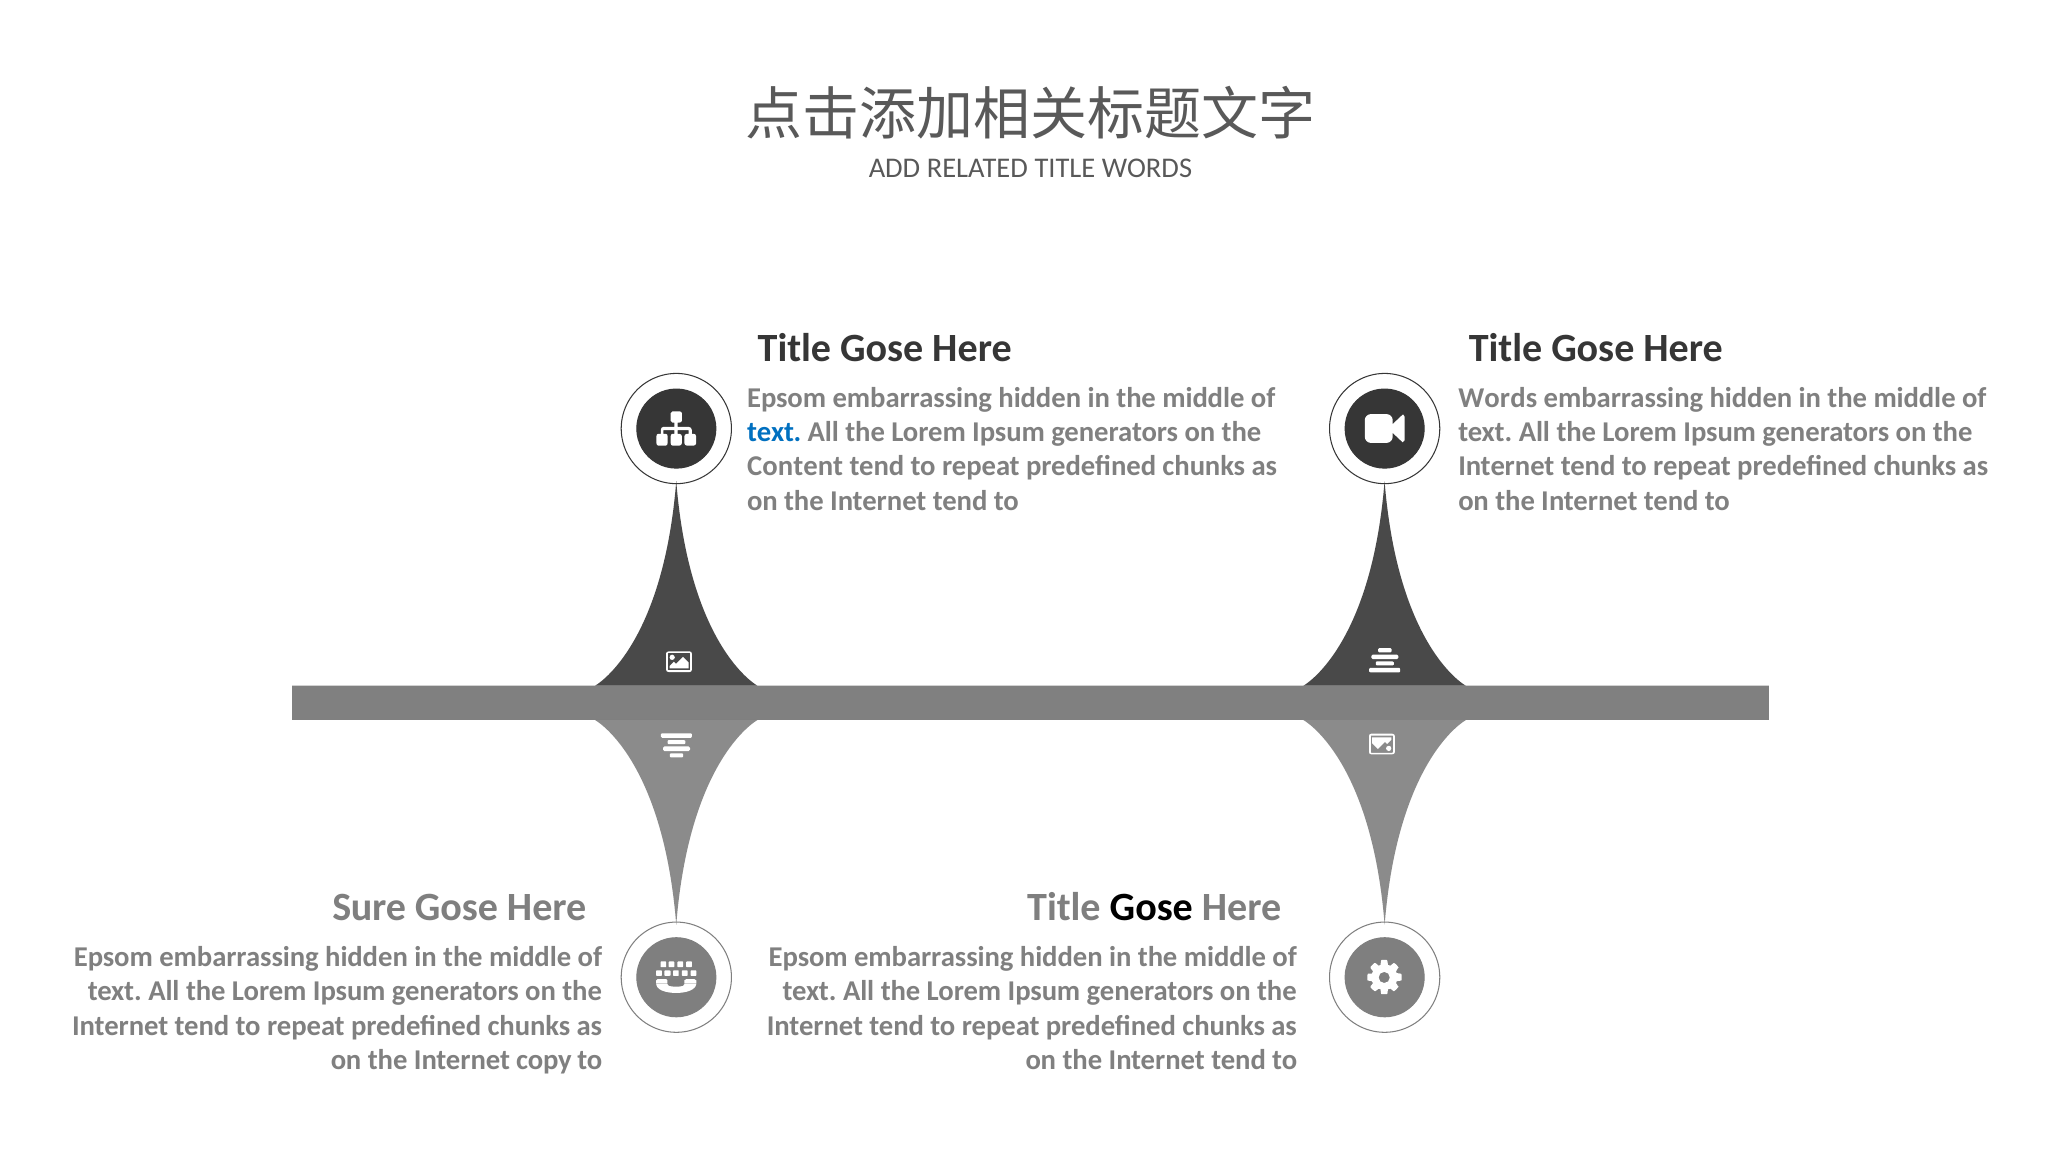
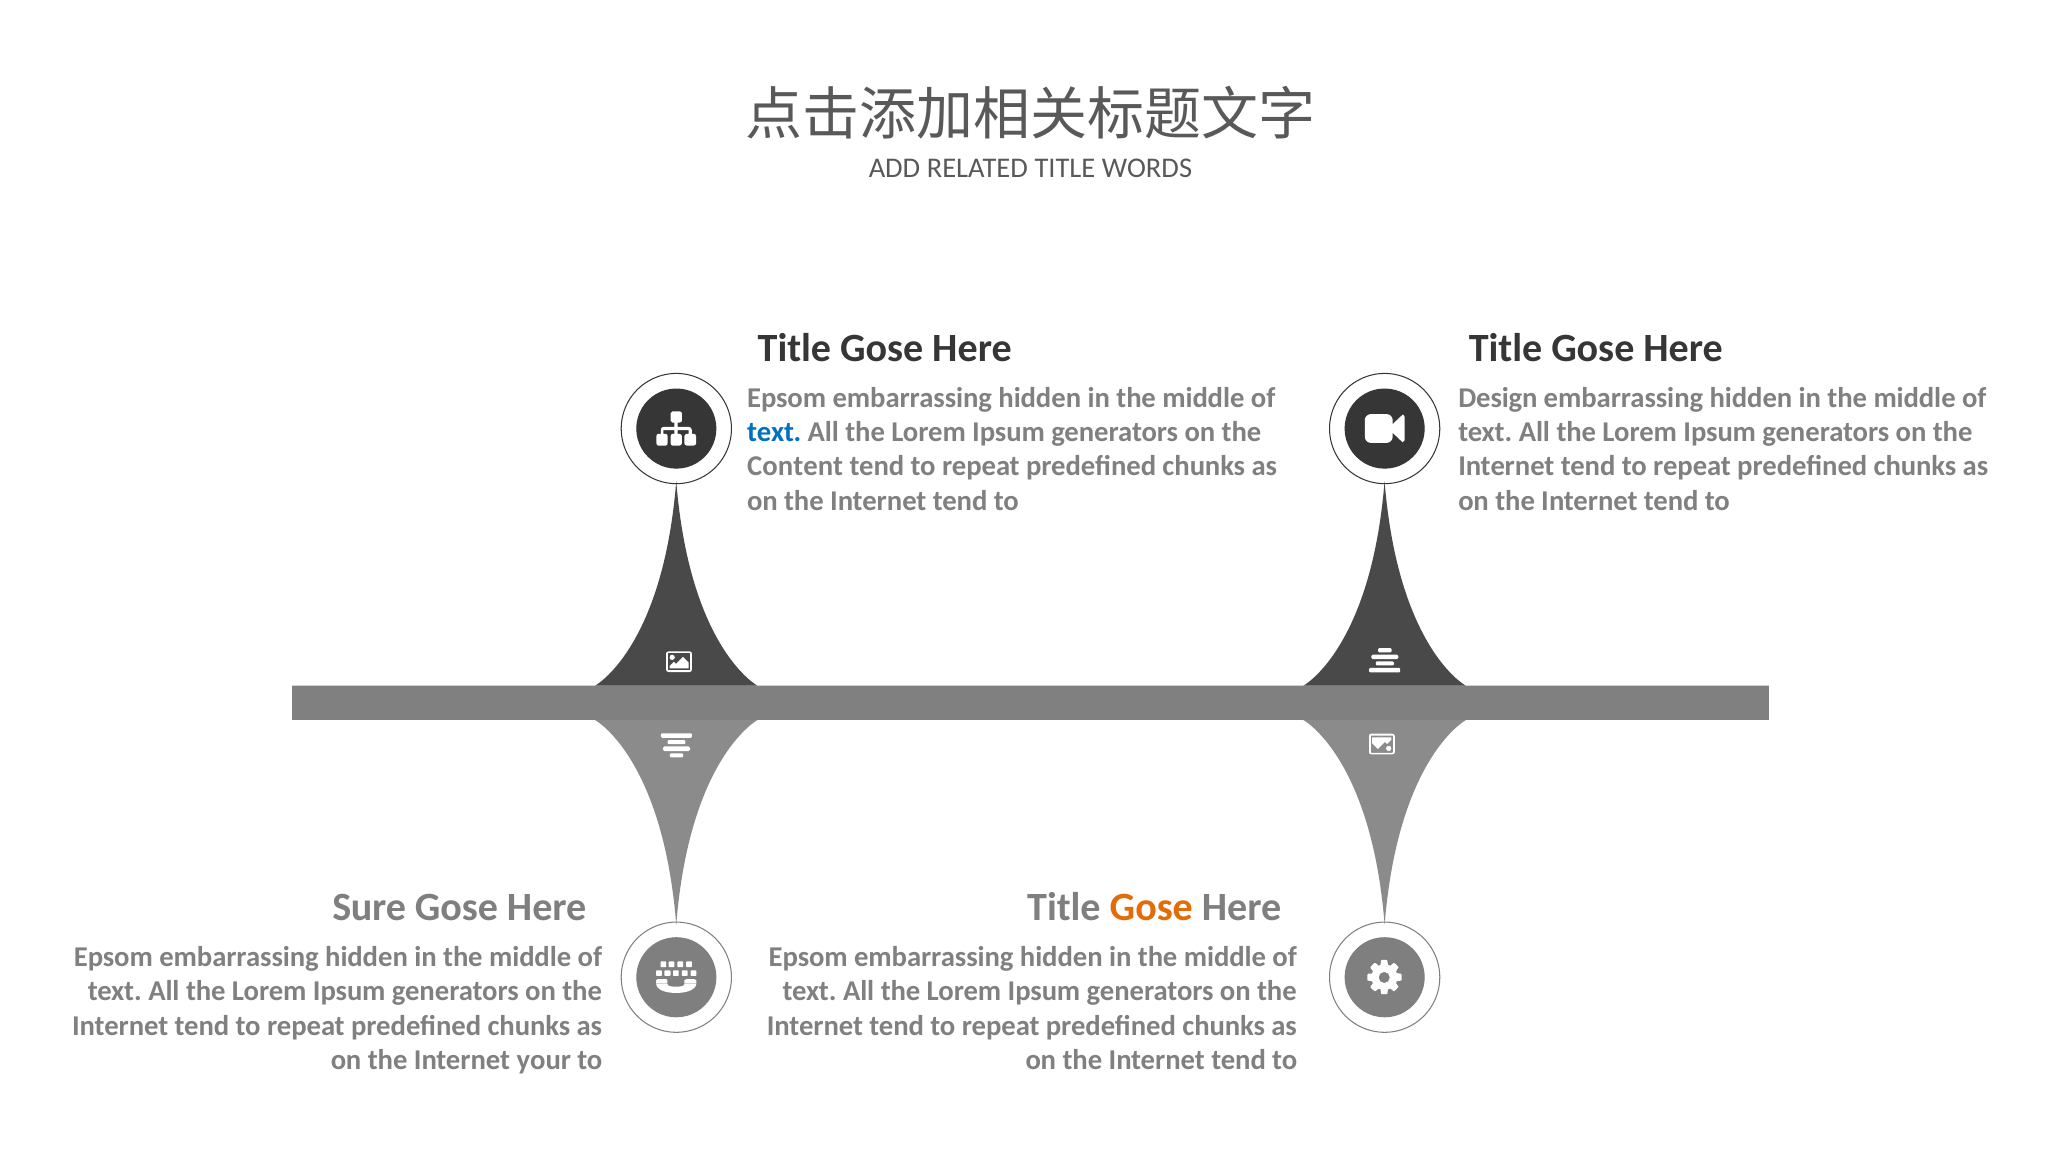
Words at (1498, 398): Words -> Design
Gose at (1151, 908) colour: black -> orange
copy: copy -> your
